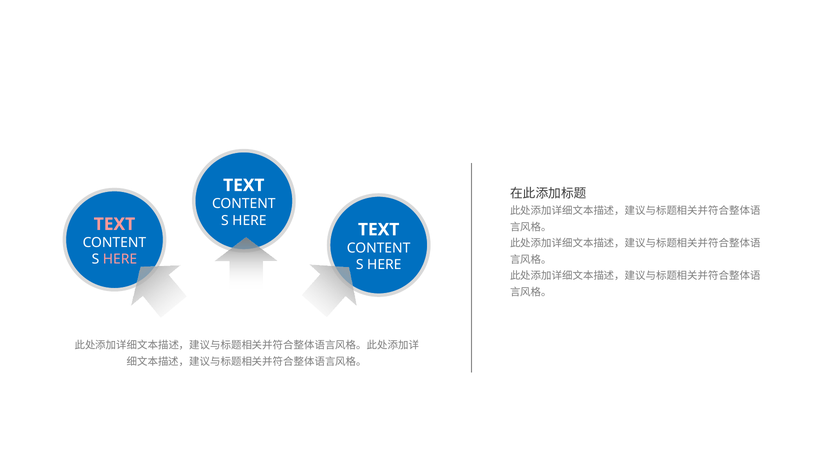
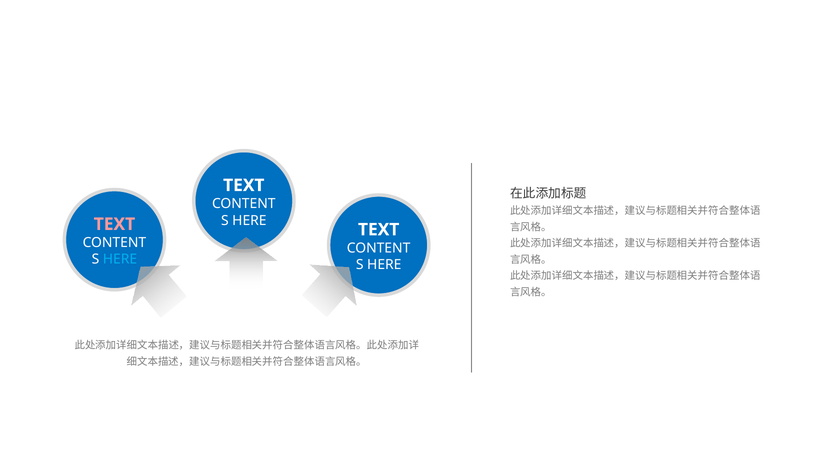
HERE at (120, 259) colour: pink -> light blue
